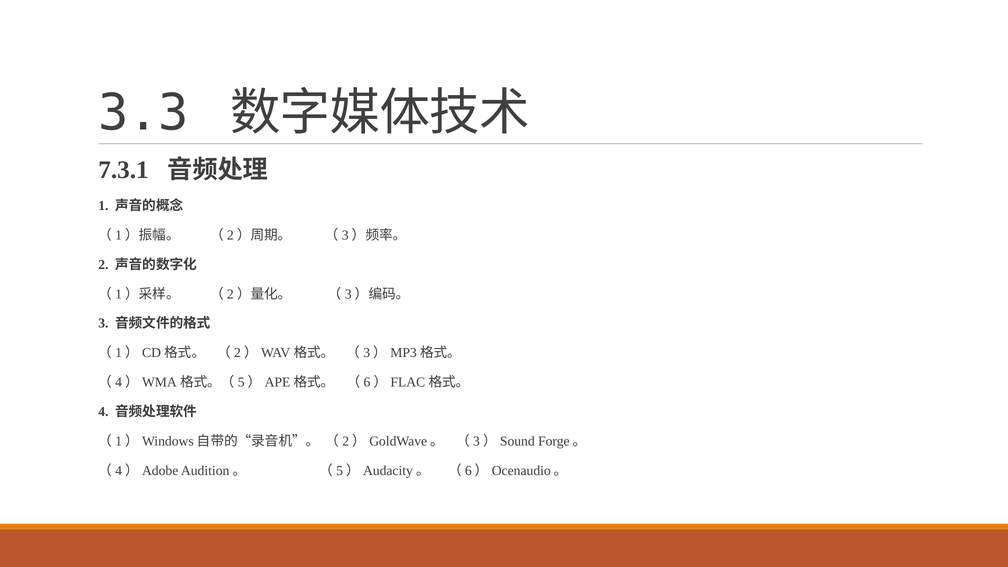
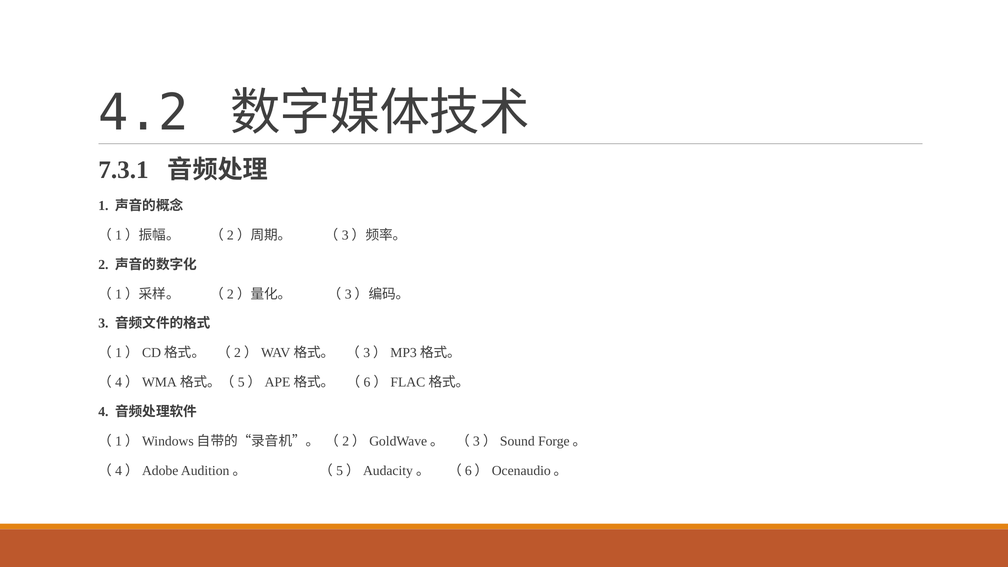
3.3: 3.3 -> 4.2
